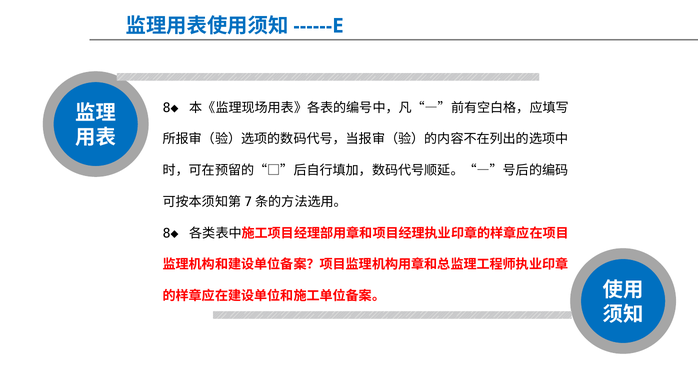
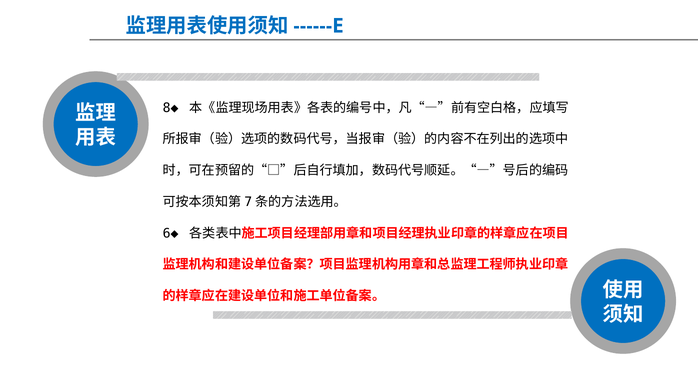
8◆ at (171, 234): 8◆ -> 6◆
